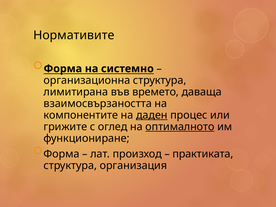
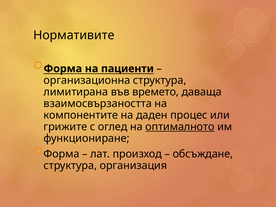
системно: системно -> пациенти
даден underline: present -> none
практиката: практиката -> обсъждане
